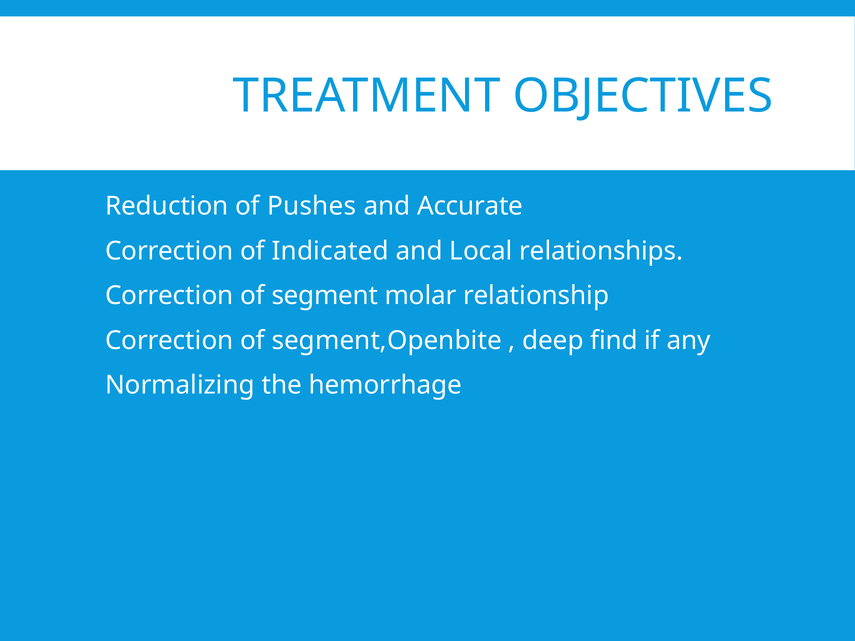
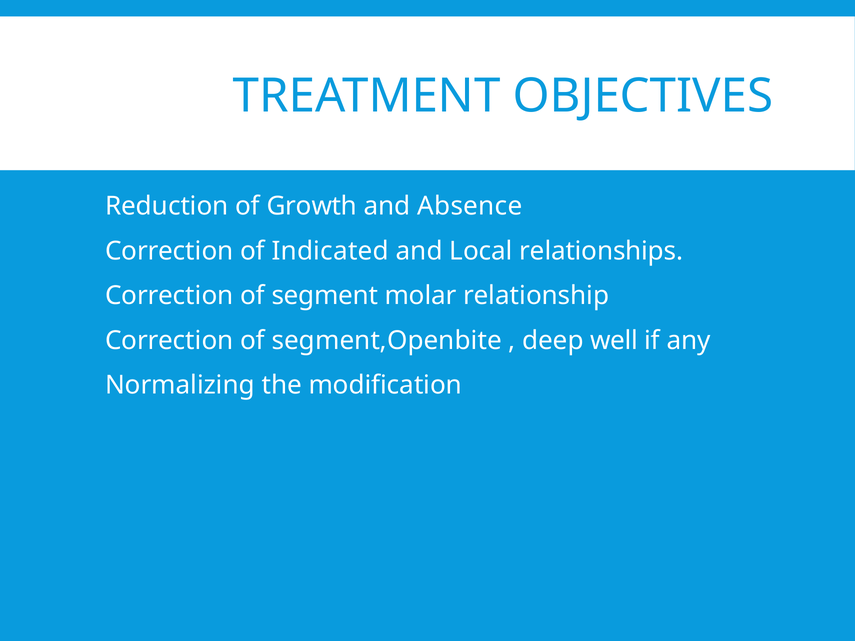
Pushes: Pushes -> Growth
Accurate: Accurate -> Absence
find: find -> well
hemorrhage: hemorrhage -> modification
